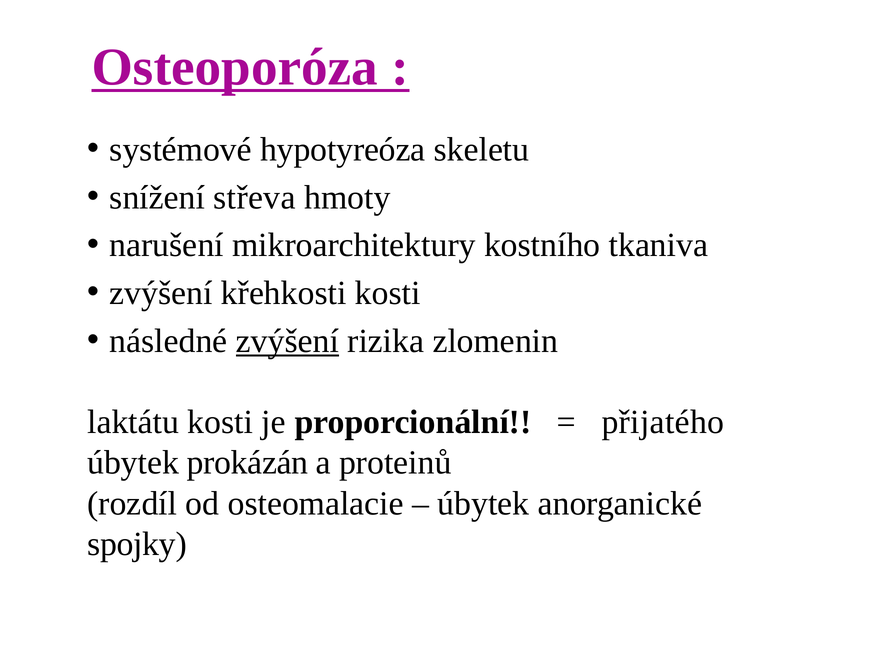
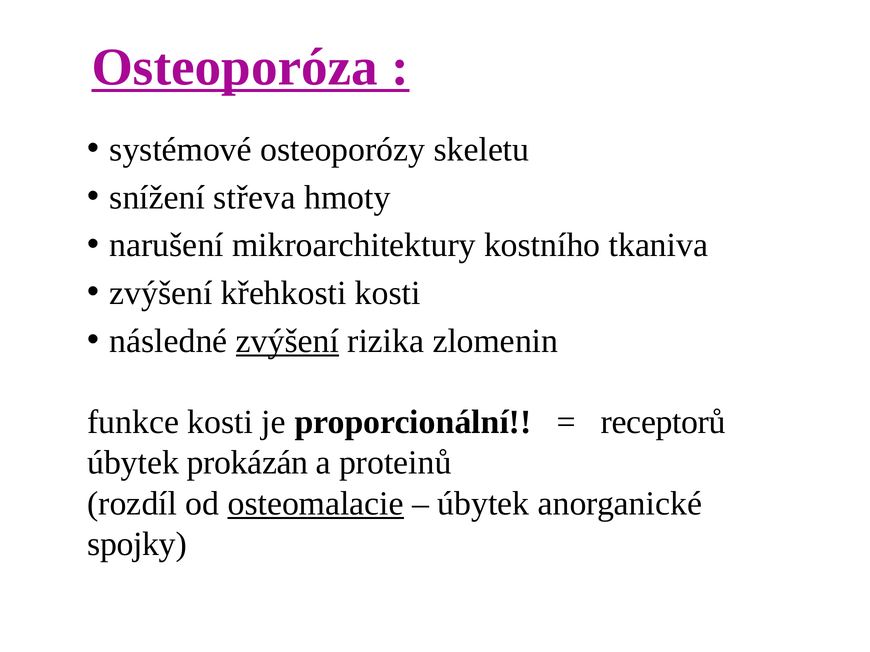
hypotyreóza: hypotyreóza -> osteoporózy
laktátu: laktátu -> funkce
přijatého: přijatého -> receptorů
osteomalacie underline: none -> present
